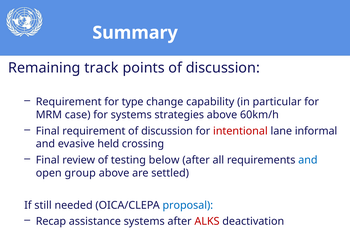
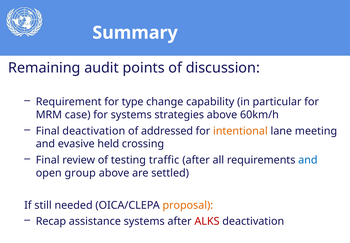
track: track -> audit
Final requirement: requirement -> deactivation
discussion at (167, 131): discussion -> addressed
intentional colour: red -> orange
informal: informal -> meeting
below: below -> traffic
proposal colour: blue -> orange
